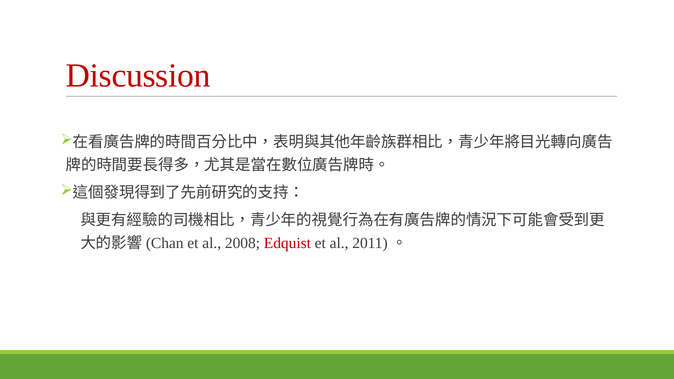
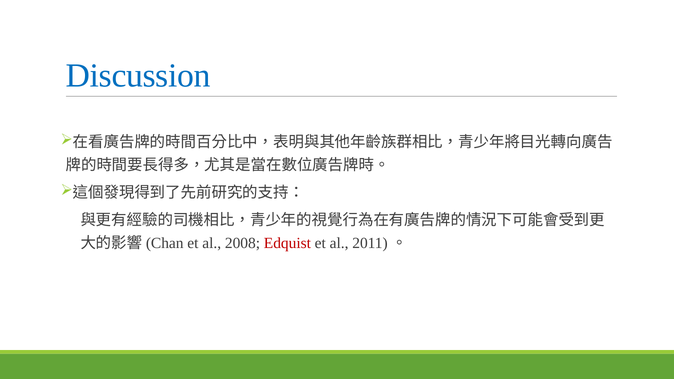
Discussion colour: red -> blue
